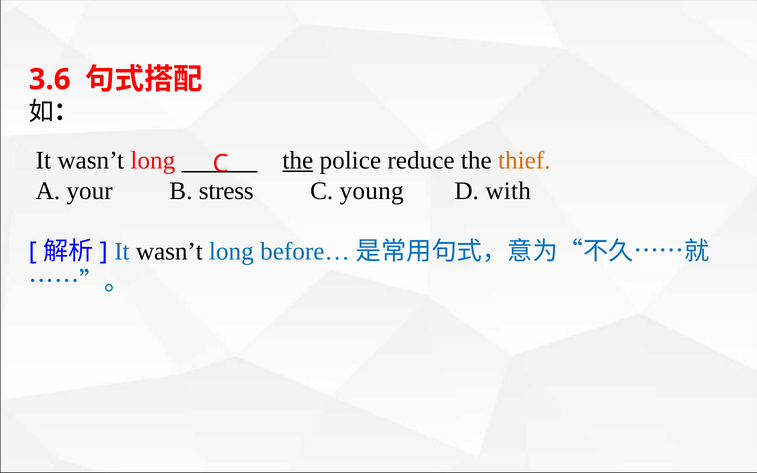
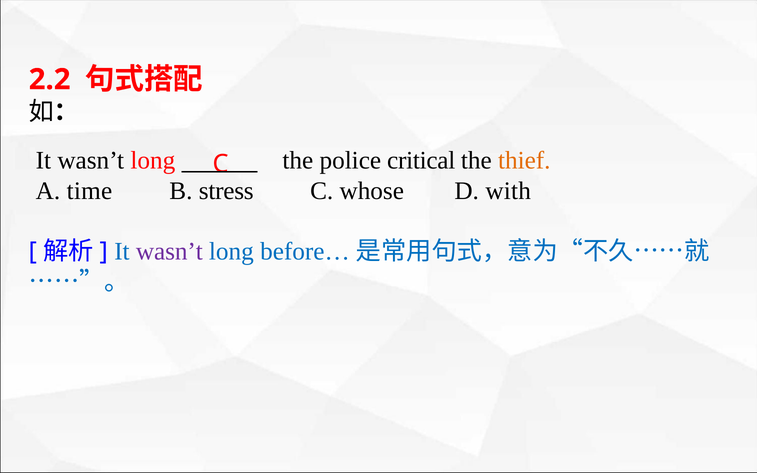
3.6: 3.6 -> 2.2
the at (298, 161) underline: present -> none
reduce: reduce -> critical
your: your -> time
young: young -> whose
wasn’t at (169, 252) colour: black -> purple
